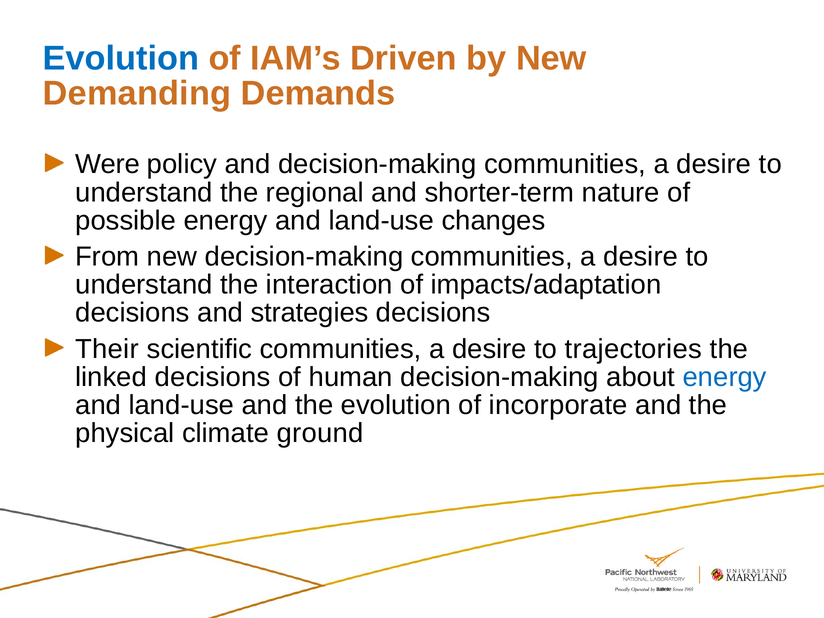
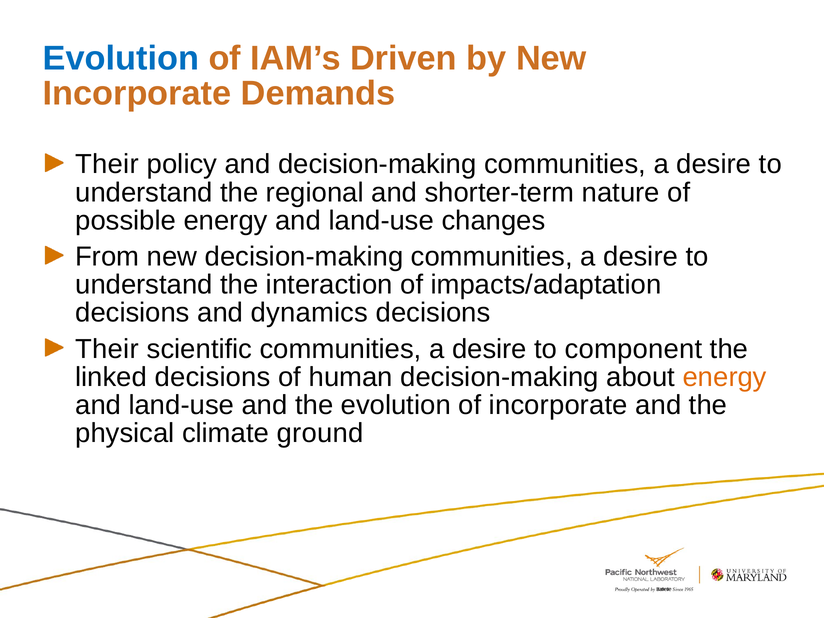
Demanding at (137, 93): Demanding -> Incorporate
Were at (107, 164): Were -> Their
strategies: strategies -> dynamics
trajectories: trajectories -> component
energy at (725, 377) colour: blue -> orange
